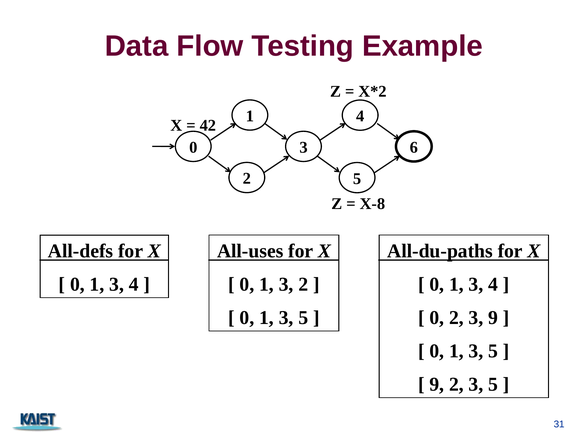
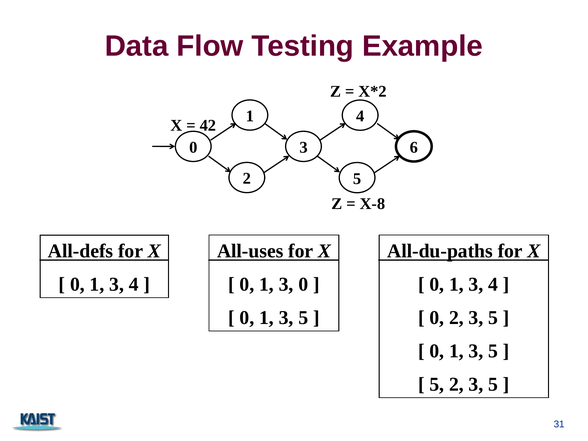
3 2: 2 -> 0
0 2 3 9: 9 -> 5
9 at (437, 384): 9 -> 5
